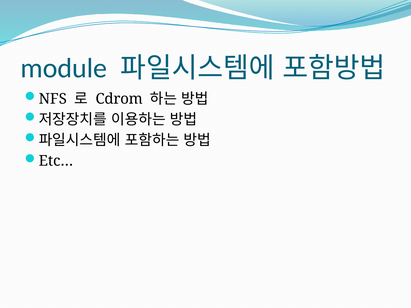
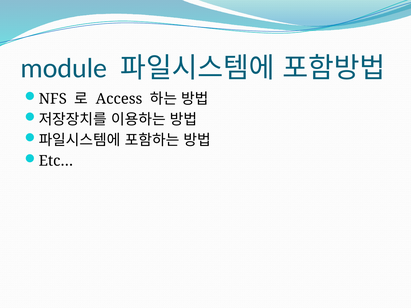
Cdrom: Cdrom -> Access
